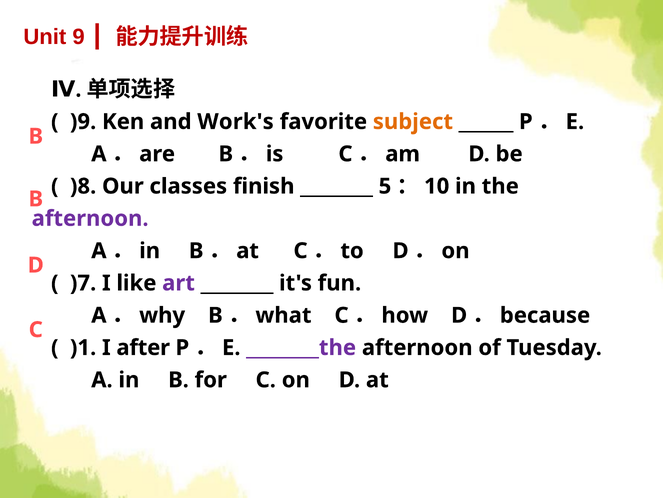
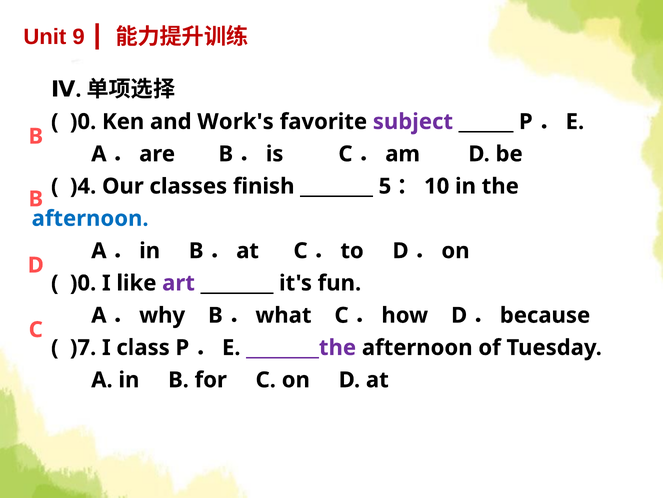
)9 at (83, 122): )9 -> )0
subject colour: orange -> purple
)8: )8 -> )4
afternoon at (90, 218) colour: purple -> blue
)7 at (83, 283): )7 -> )0
)1: )1 -> )7
after: after -> class
